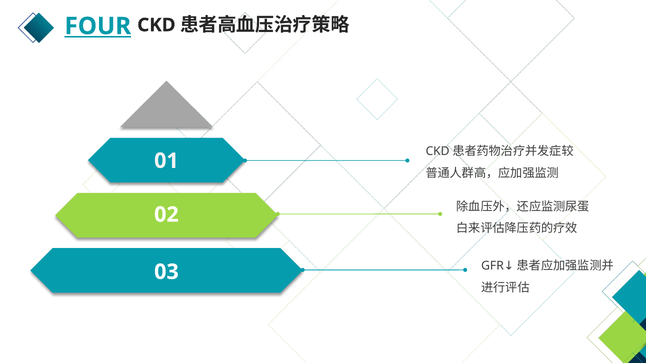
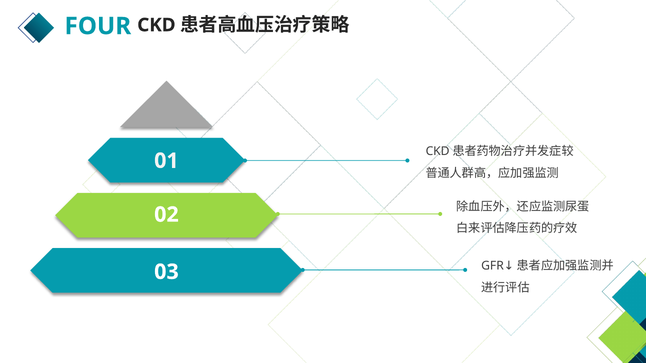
FOUR underline: present -> none
